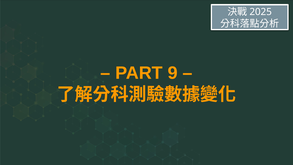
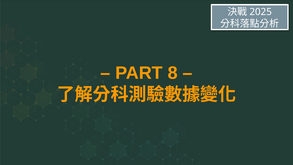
9: 9 -> 8
